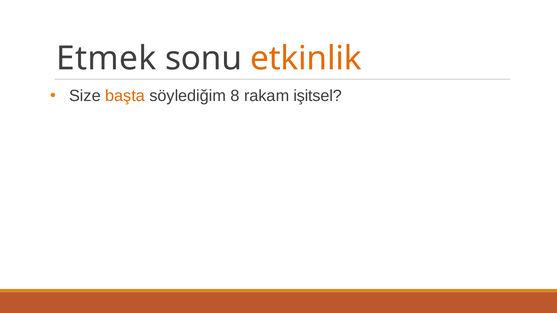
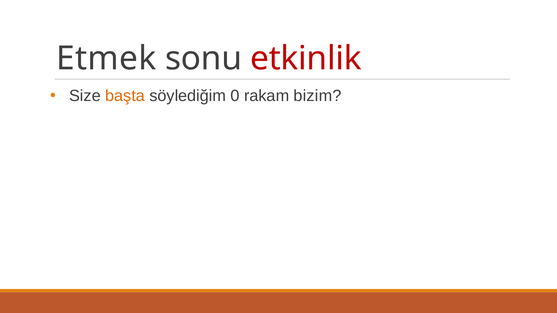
etkinlik colour: orange -> red
8: 8 -> 0
işitsel: işitsel -> bizim
